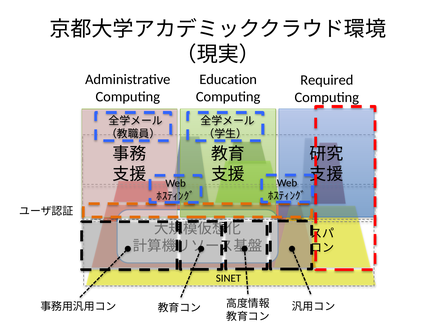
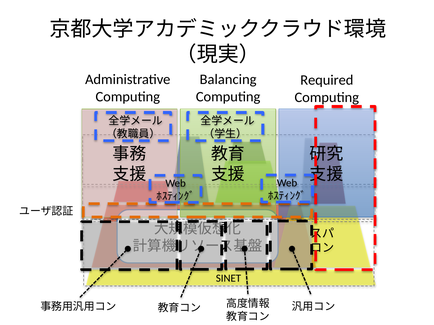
Education: Education -> Balancing
